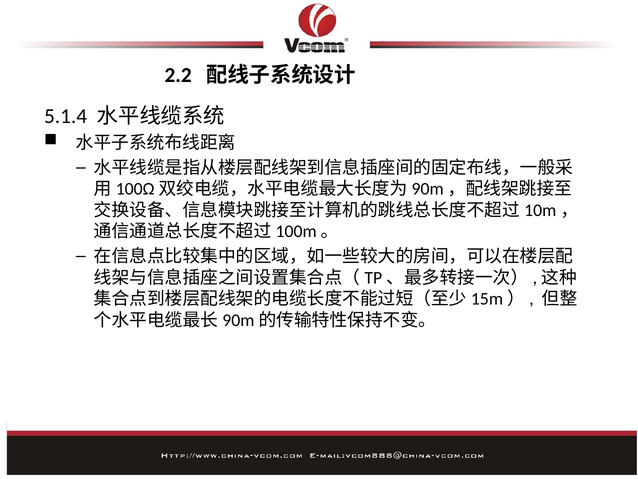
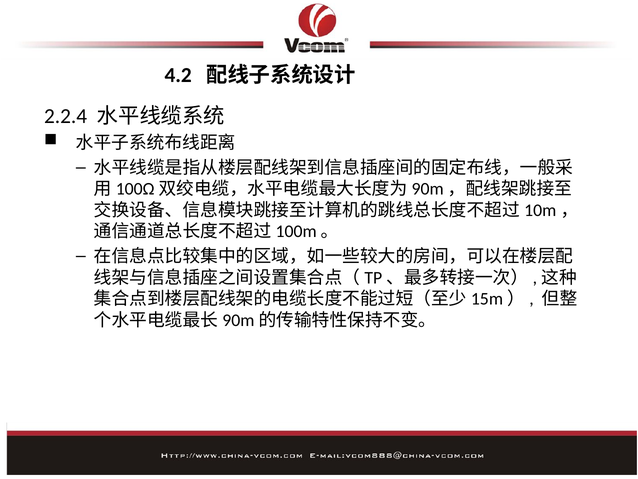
2.2: 2.2 -> 4.2
5.1.4: 5.1.4 -> 2.2.4
